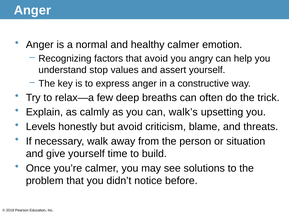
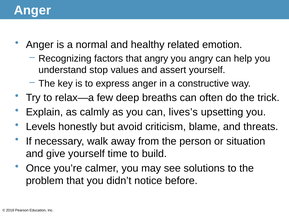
healthy calmer: calmer -> related
that avoid: avoid -> angry
walk’s: walk’s -> lives’s
